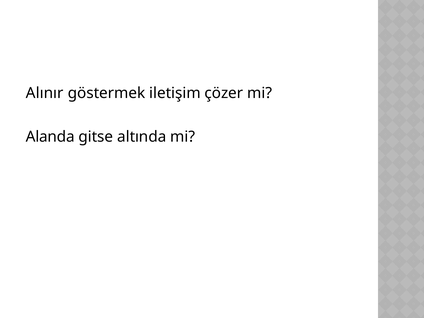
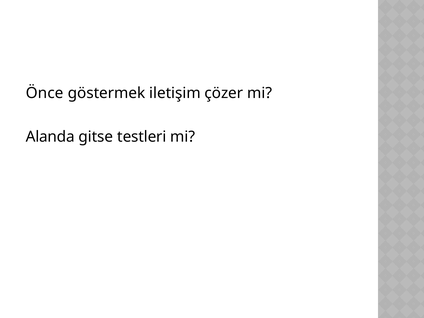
Alınır: Alınır -> Önce
altında: altında -> testleri
